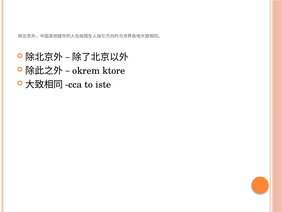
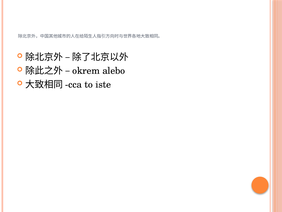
ktore: ktore -> alebo
